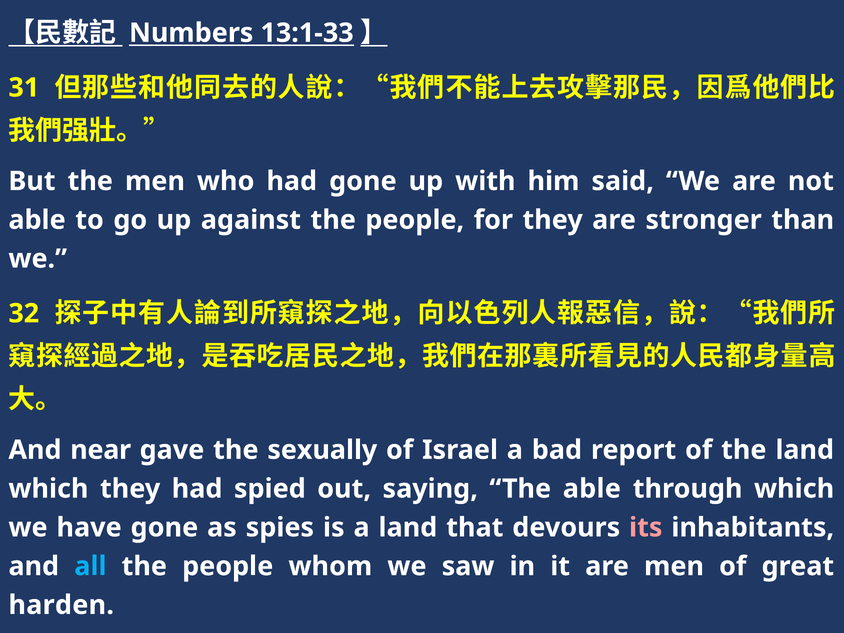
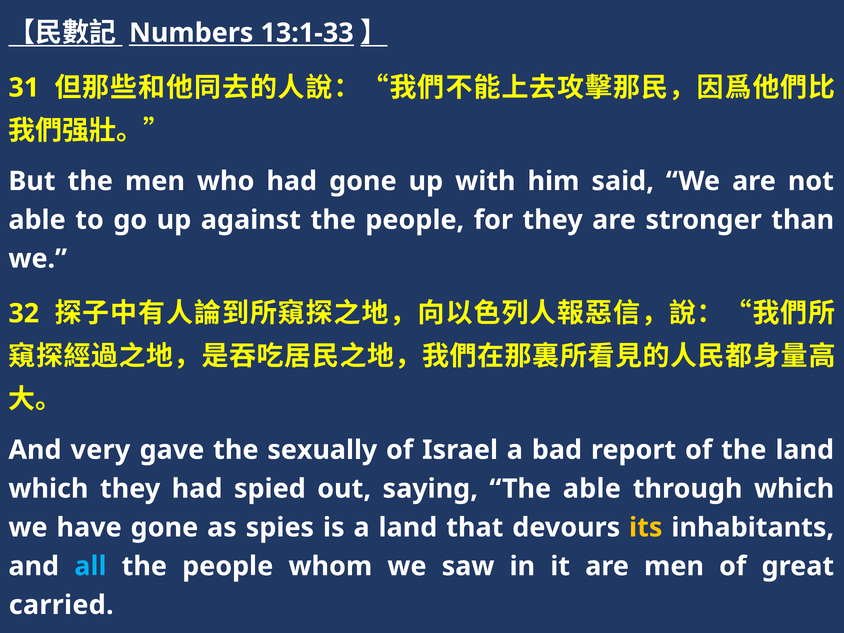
near: near -> very
its colour: pink -> yellow
harden: harden -> carried
